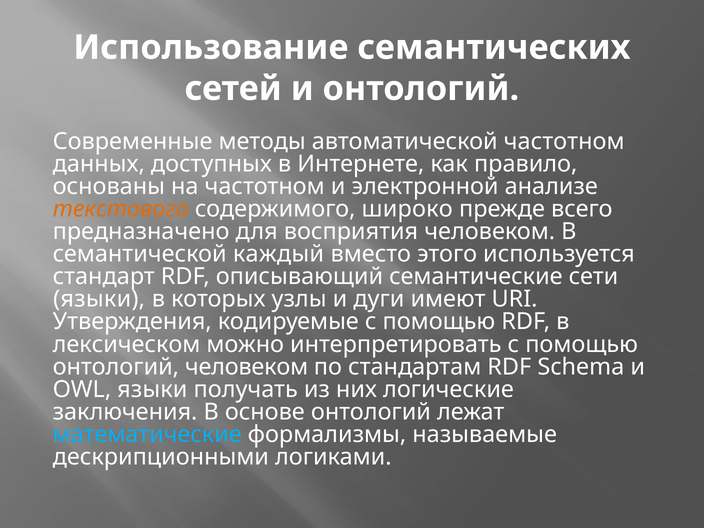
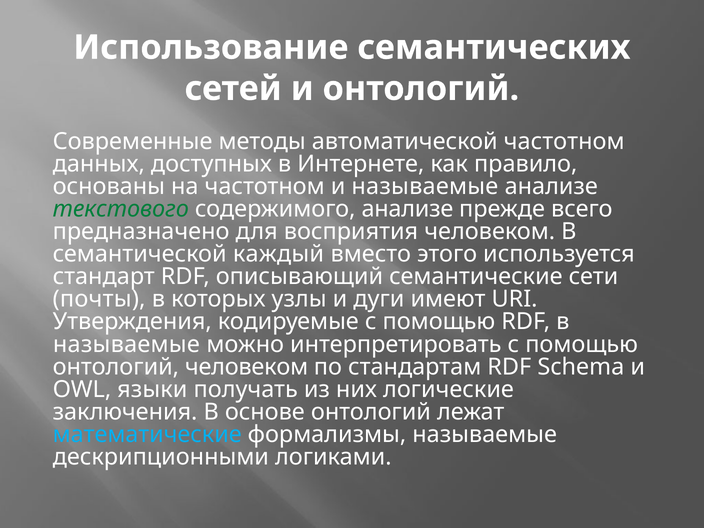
и электронной: электронной -> называемые
текстового colour: orange -> green
содержимого широко: широко -> анализе
языки at (99, 299): языки -> почты
лексическом at (127, 344): лексическом -> называемые
